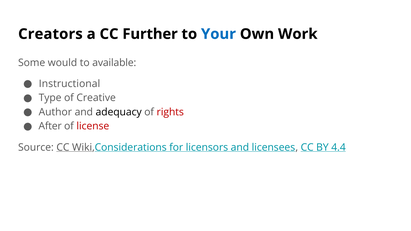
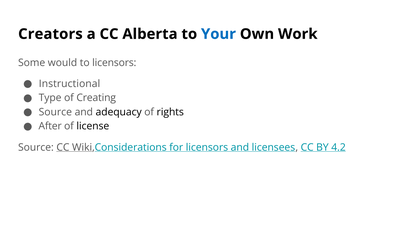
Further: Further -> Alberta
to available: available -> licensors
Creative: Creative -> Creating
Author at (55, 112): Author -> Source
rights colour: red -> black
license colour: red -> black
4.4: 4.4 -> 4.2
